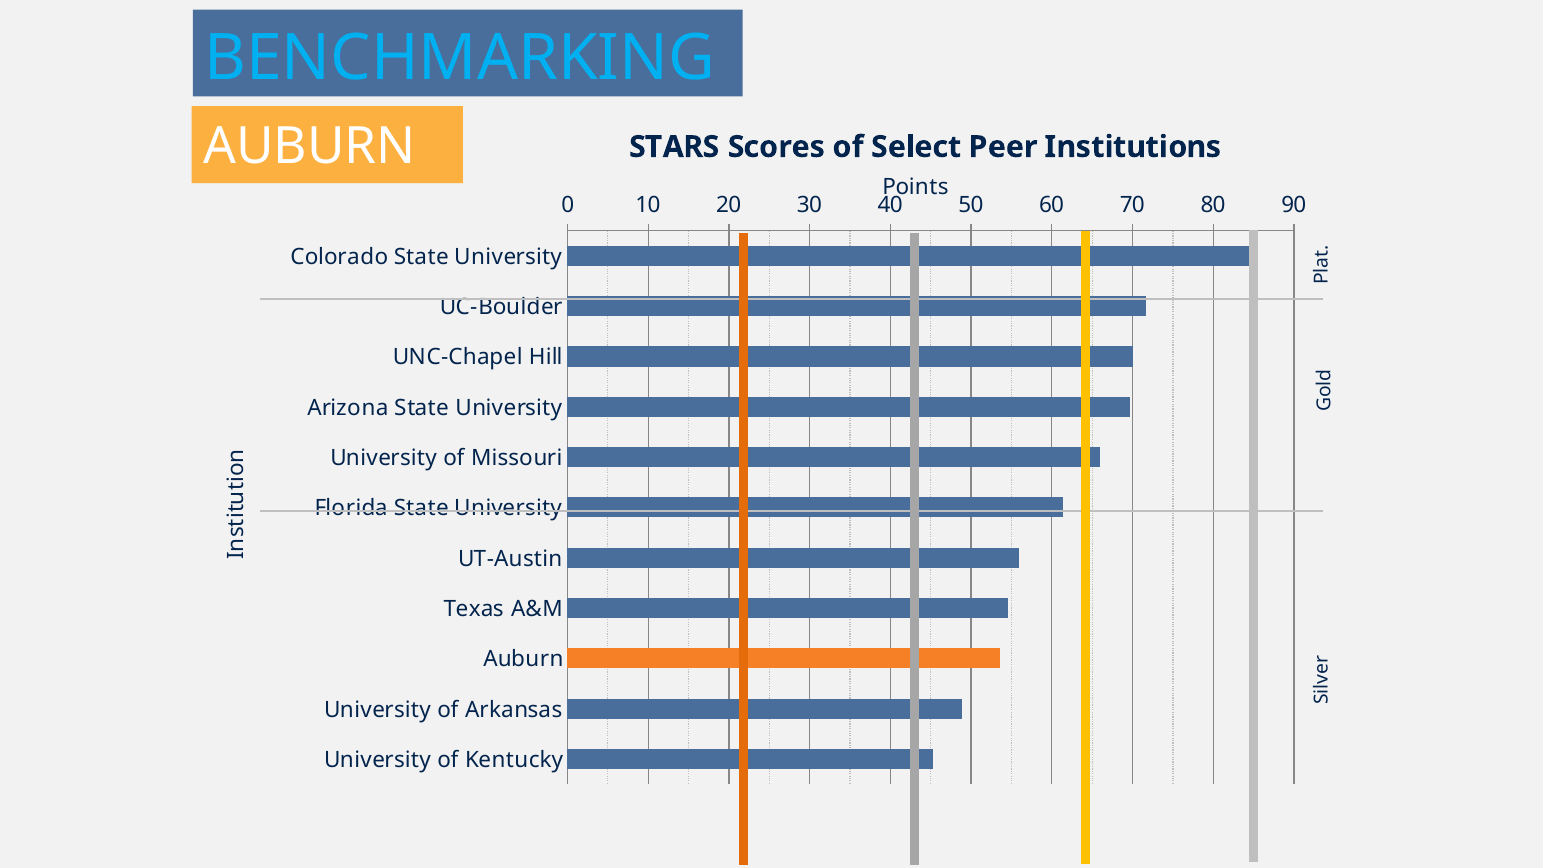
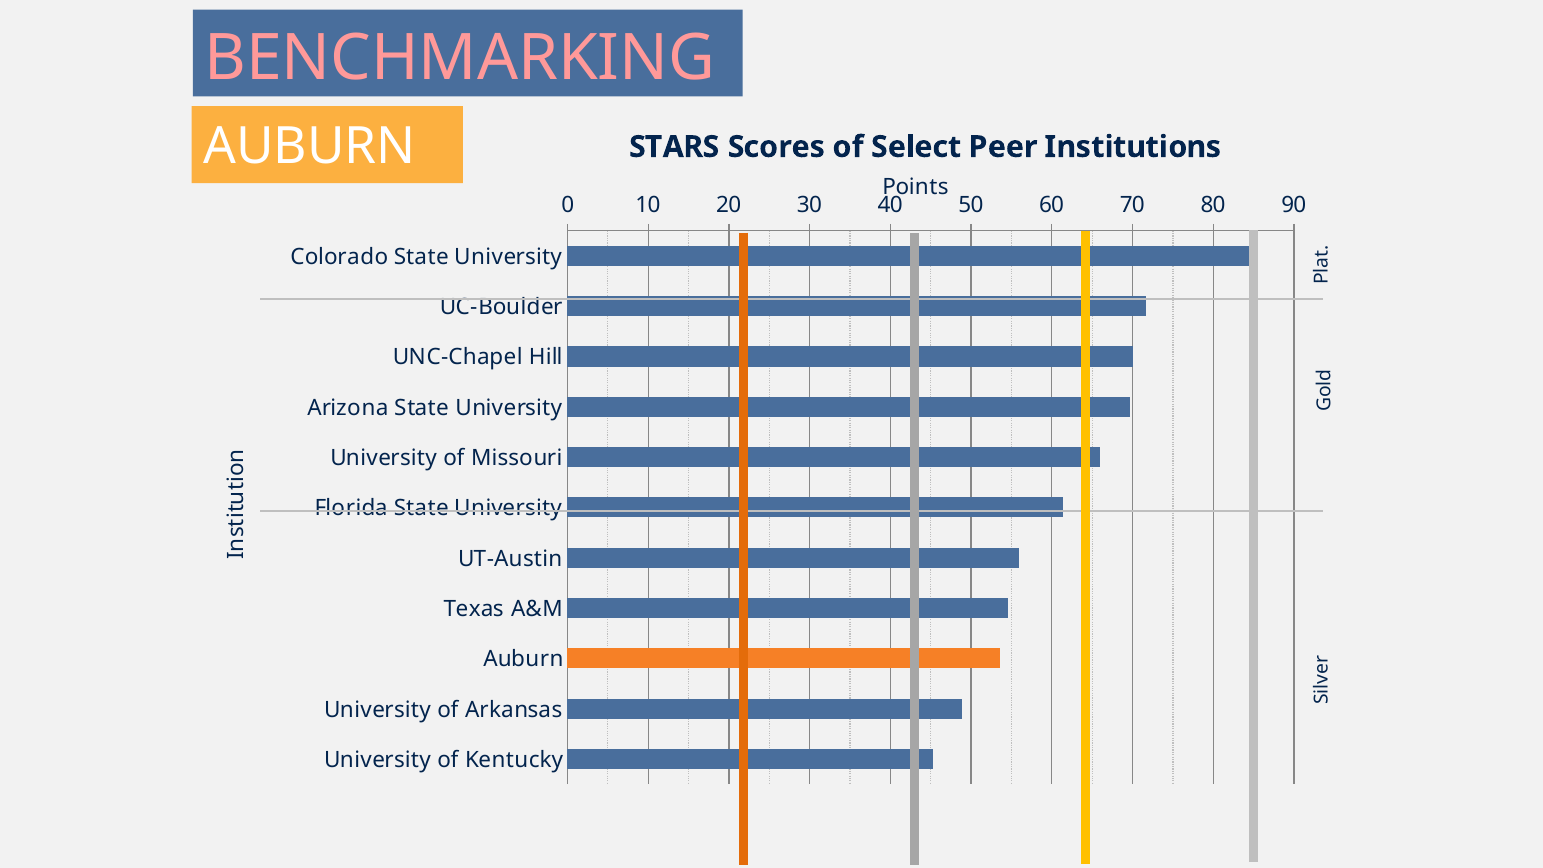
BENCHMARKING colour: light blue -> pink
